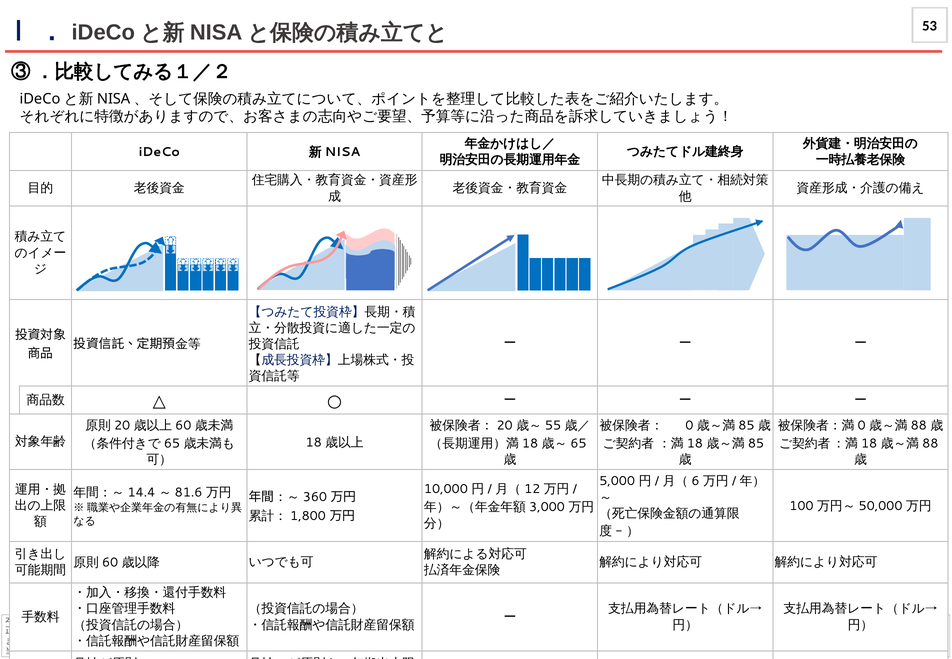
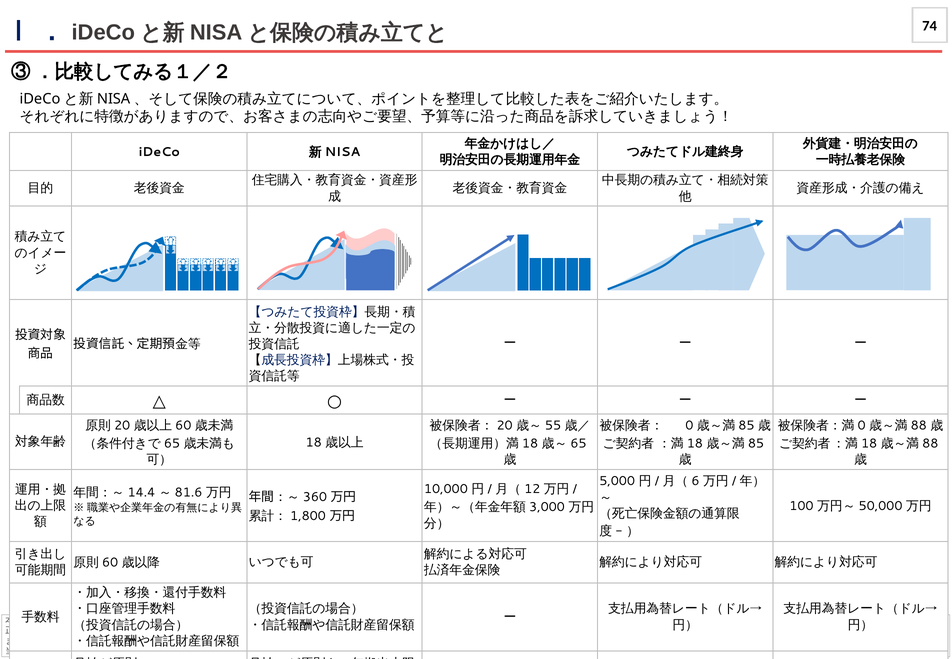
53: 53 -> 74
